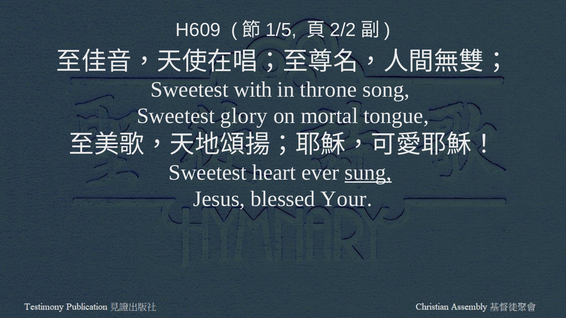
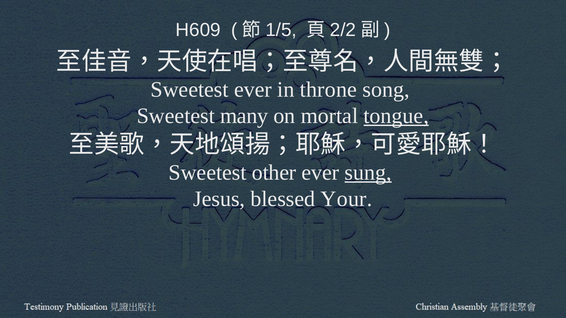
Sweetest with: with -> ever
glory: glory -> many
tongue underline: none -> present
heart: heart -> other
